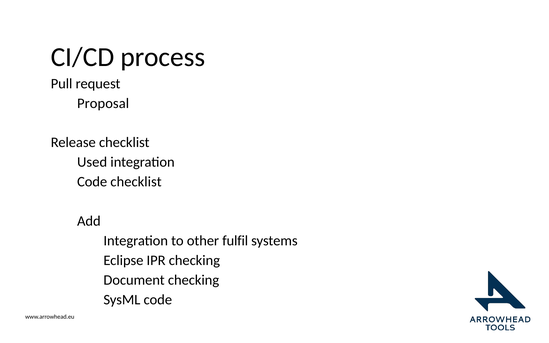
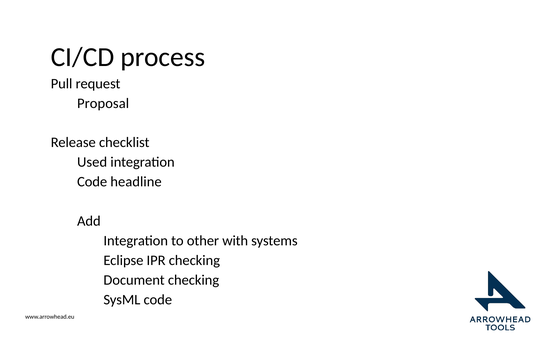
Code checklist: checklist -> headline
fulfil: fulfil -> with
